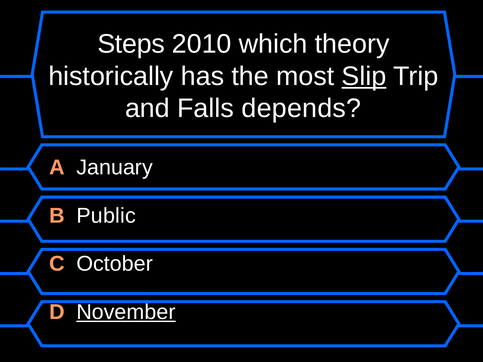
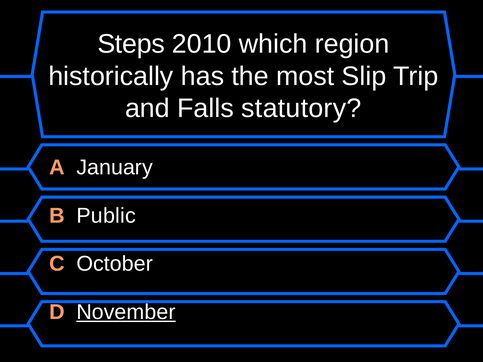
theory: theory -> region
Slip underline: present -> none
depends: depends -> statutory
